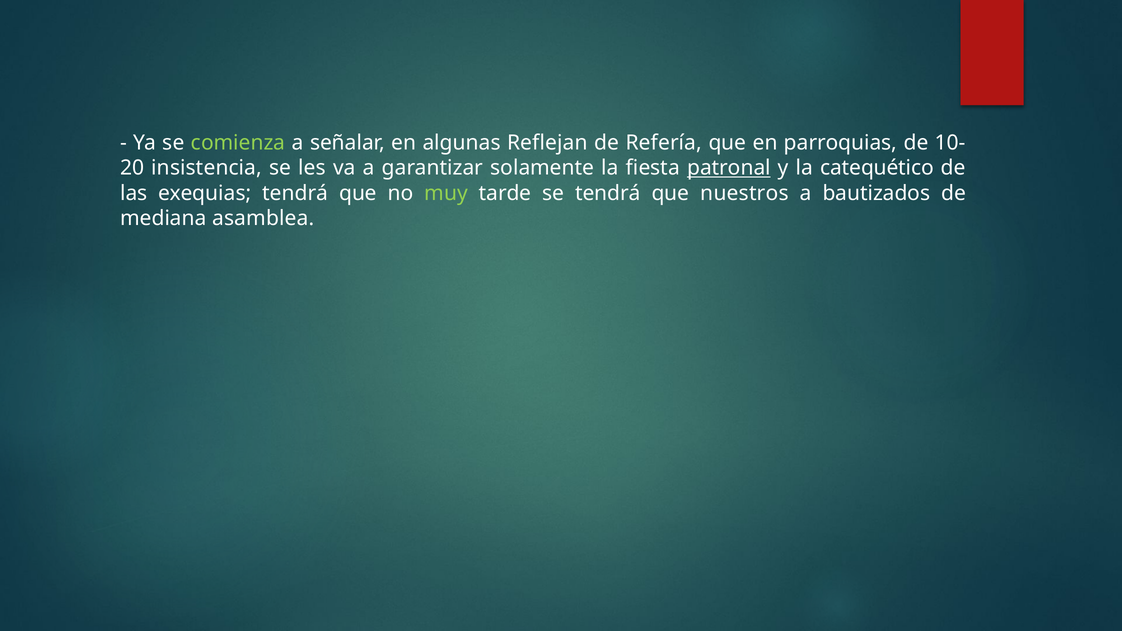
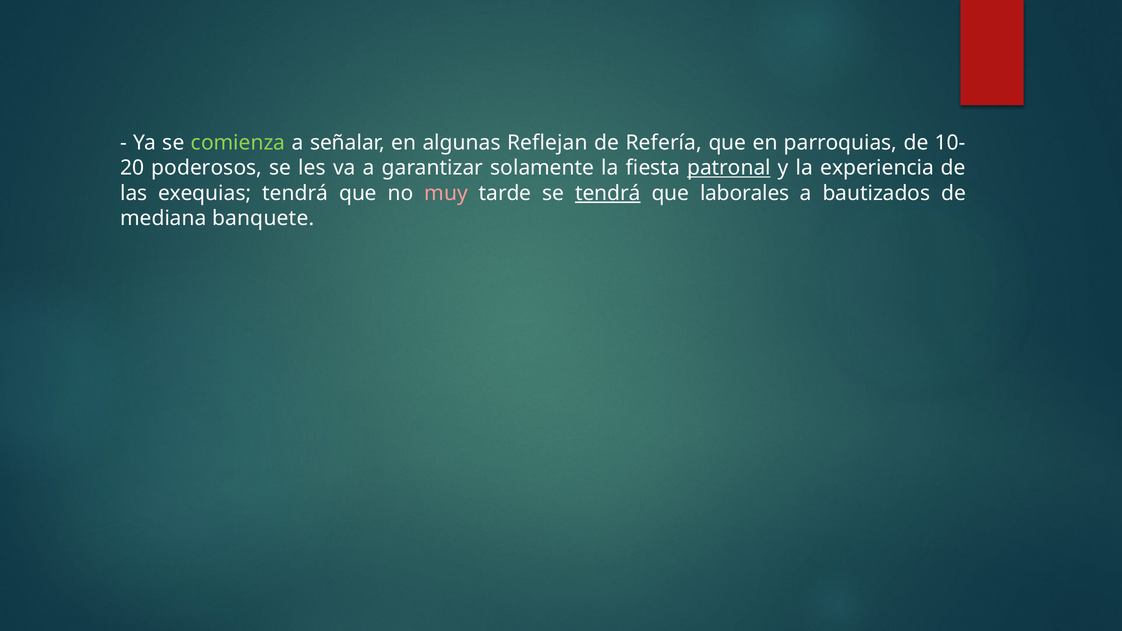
insistencia: insistencia -> poderosos
catequético: catequético -> experiencia
muy colour: light green -> pink
tendrá at (608, 193) underline: none -> present
nuestros: nuestros -> laborales
asamblea: asamblea -> banquete
